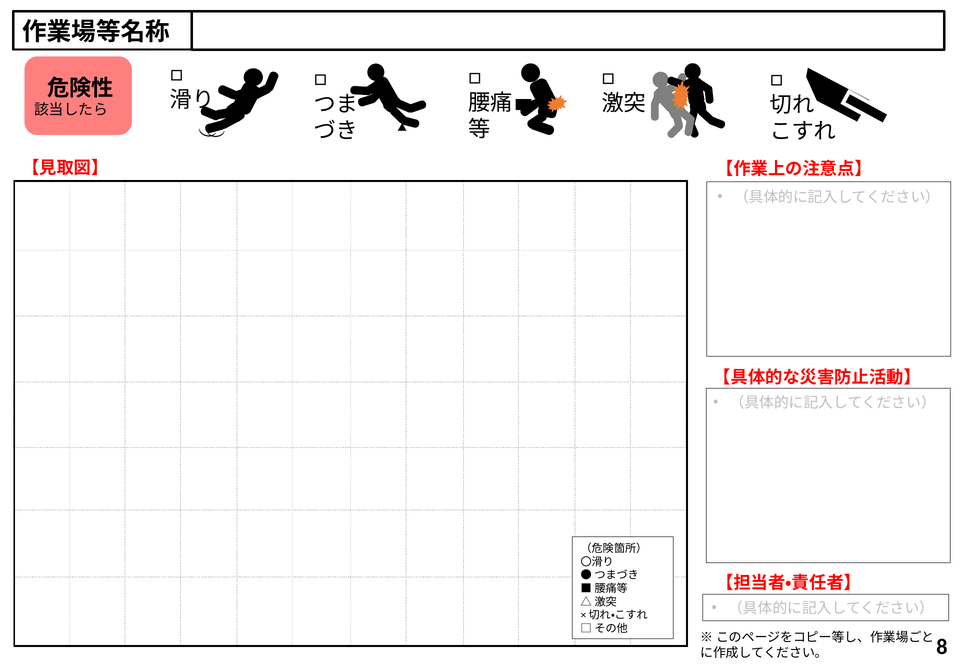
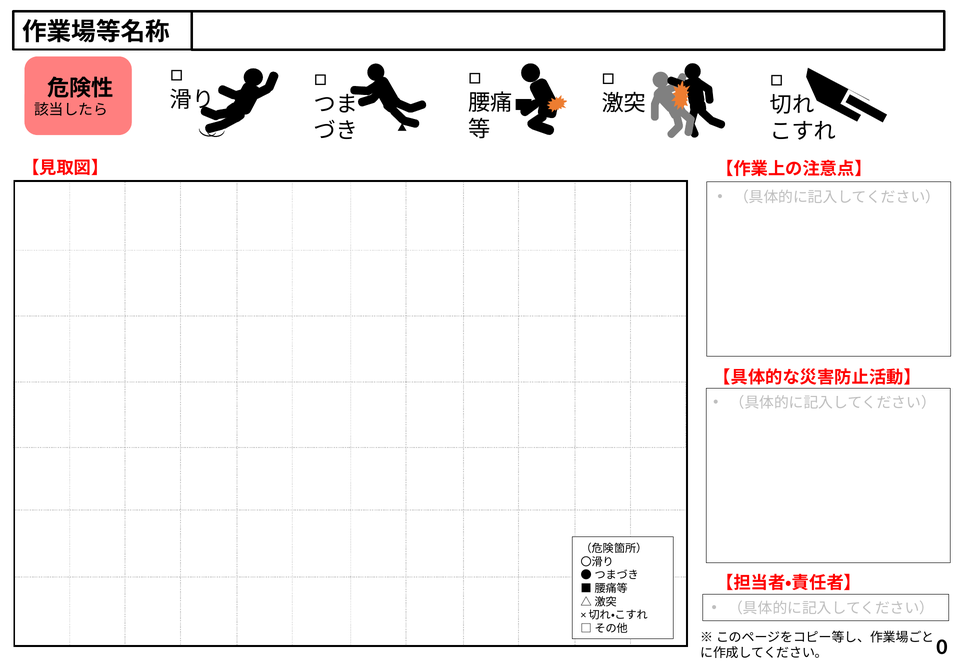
8: 8 -> 0
